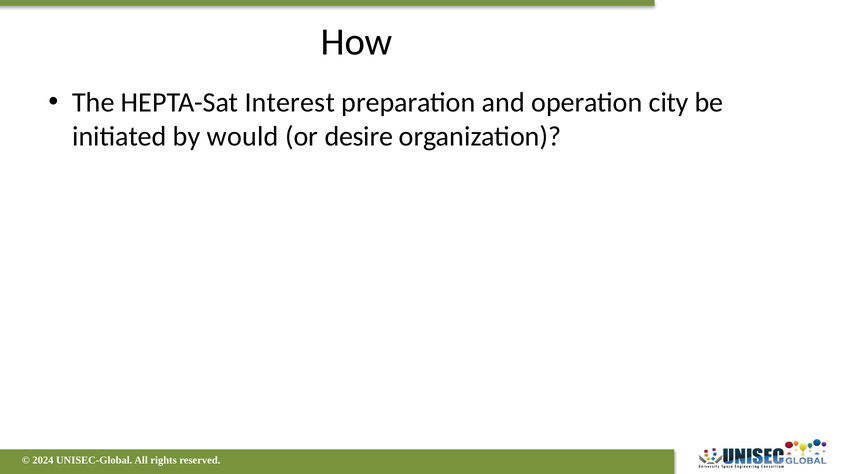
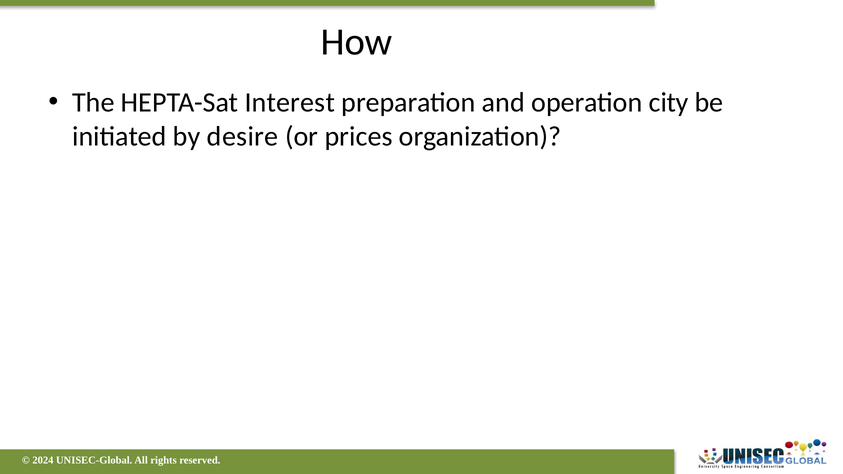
would: would -> desire
desire: desire -> prices
